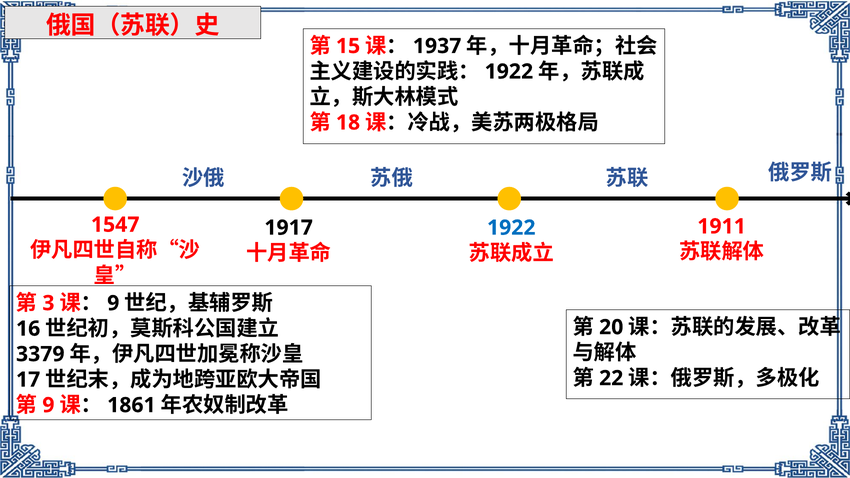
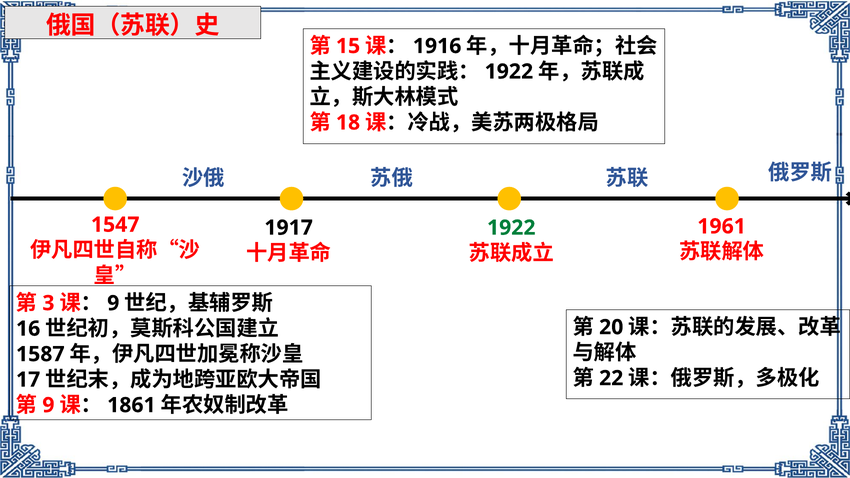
1937: 1937 -> 1916
1911: 1911 -> 1961
1922 at (511, 228) colour: blue -> green
3379: 3379 -> 1587
